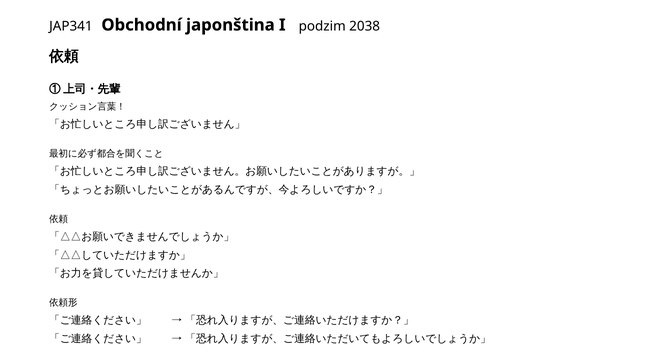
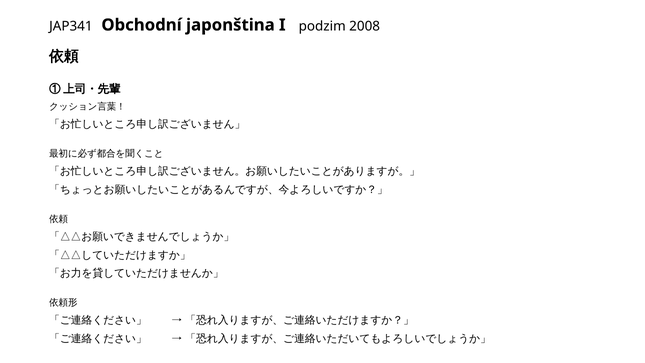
2038: 2038 -> 2008
